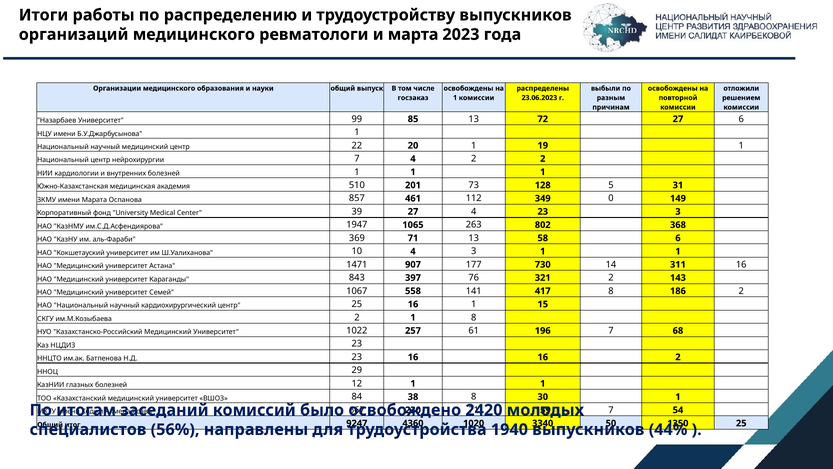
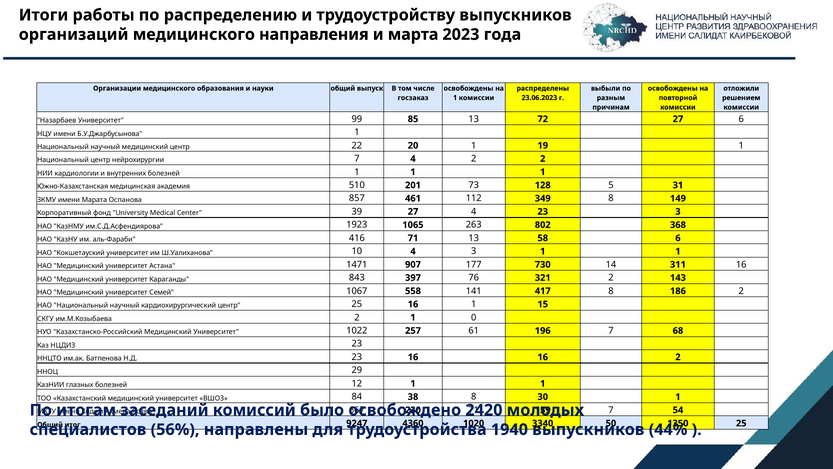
ревматологи: ревматологи -> направления
0 at (611, 198): 0 -> 8
1947: 1947 -> 1923
369: 369 -> 416
1 8: 8 -> 0
